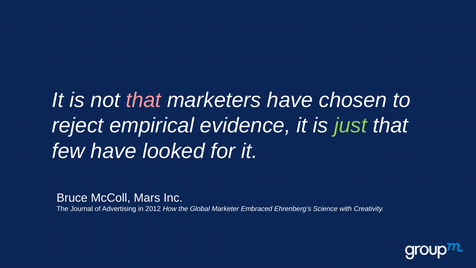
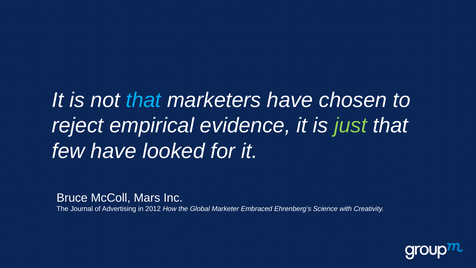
that at (143, 100) colour: pink -> light blue
